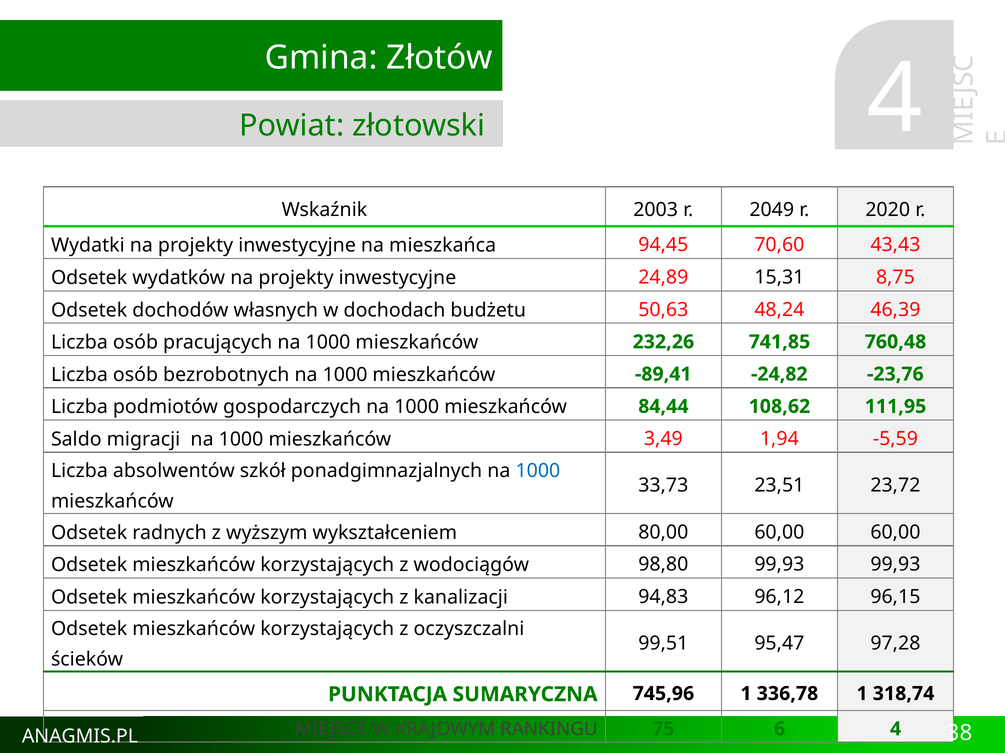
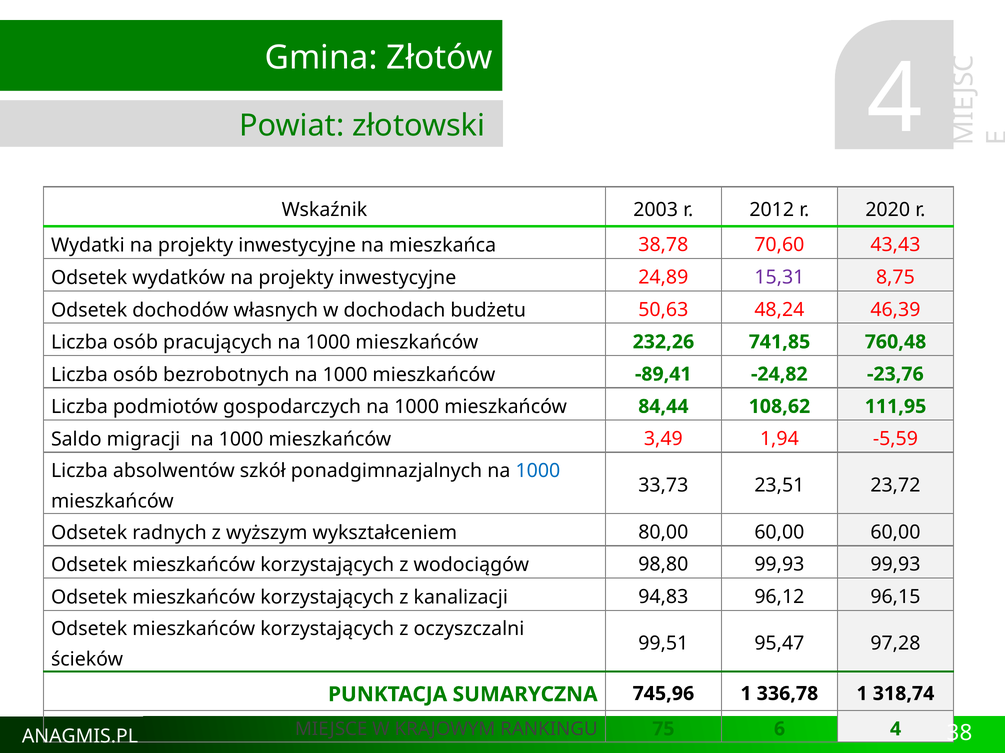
2049: 2049 -> 2012
94,45: 94,45 -> 38,78
15,31 colour: black -> purple
